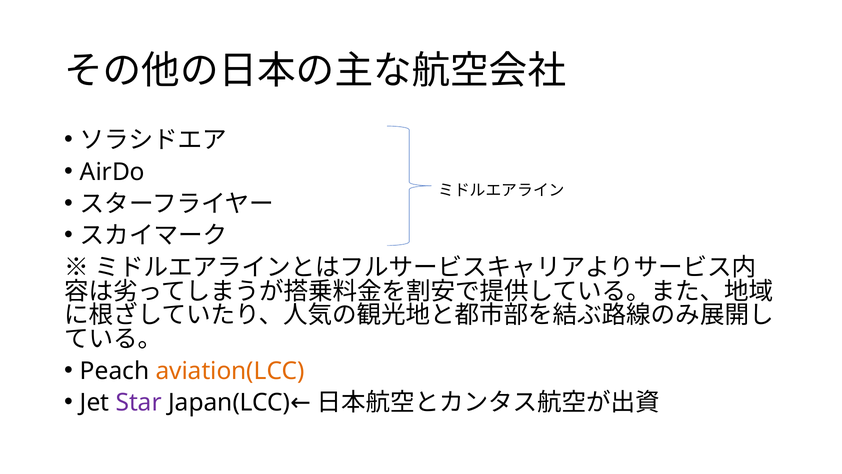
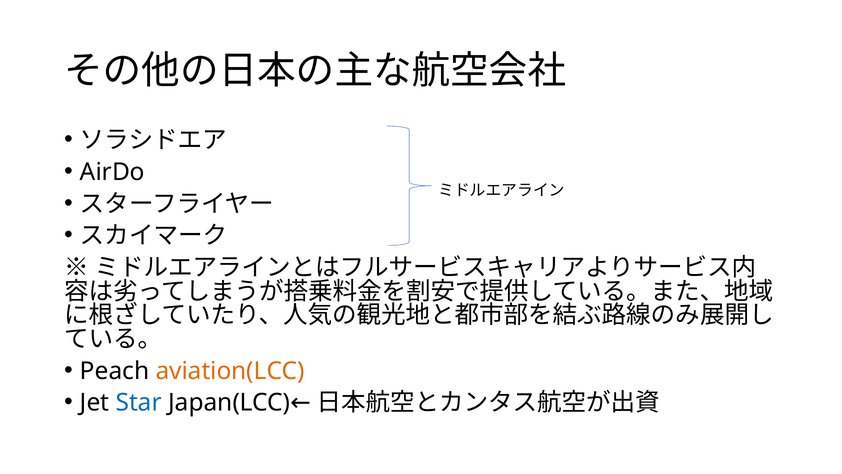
Star colour: purple -> blue
